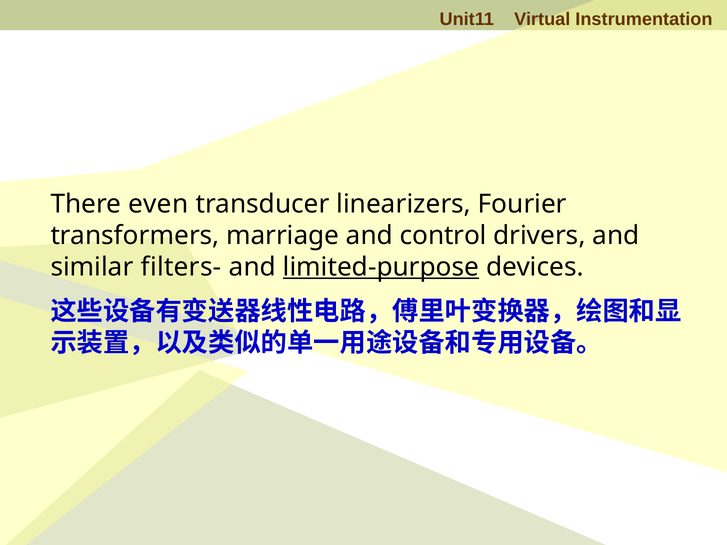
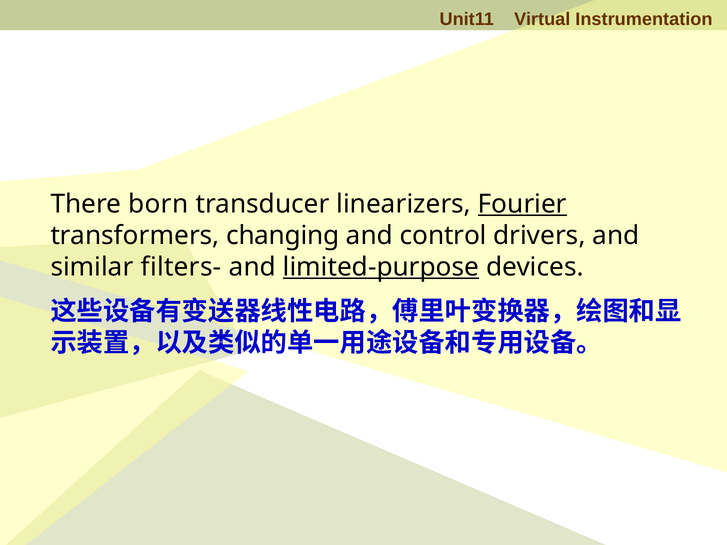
even: even -> born
Fourier underline: none -> present
marriage: marriage -> changing
